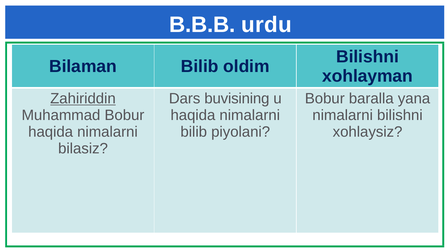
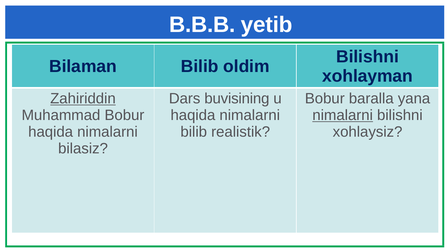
urdu: urdu -> yetib
nimalarni at (343, 115) underline: none -> present
piyolani: piyolani -> realistik
